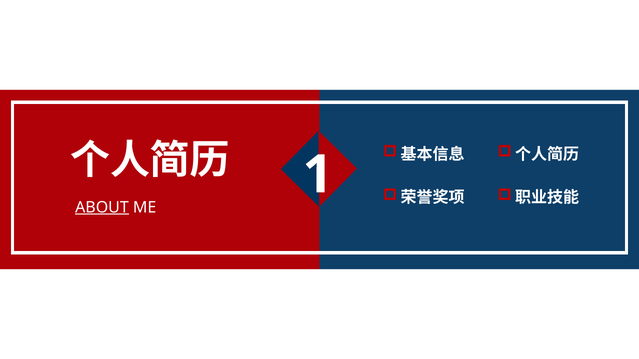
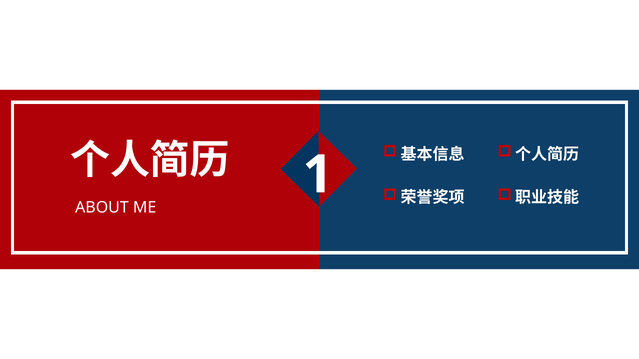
ABOUT underline: present -> none
